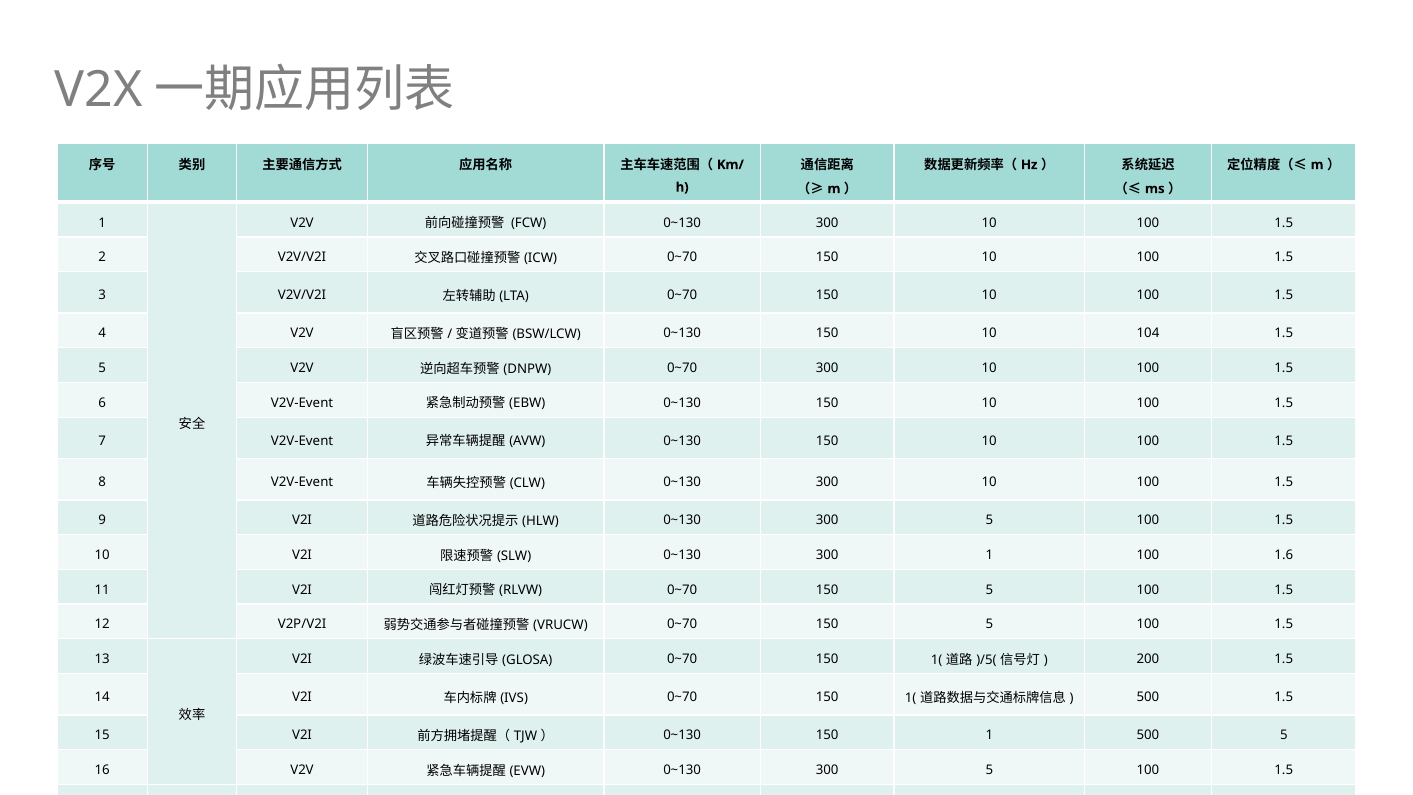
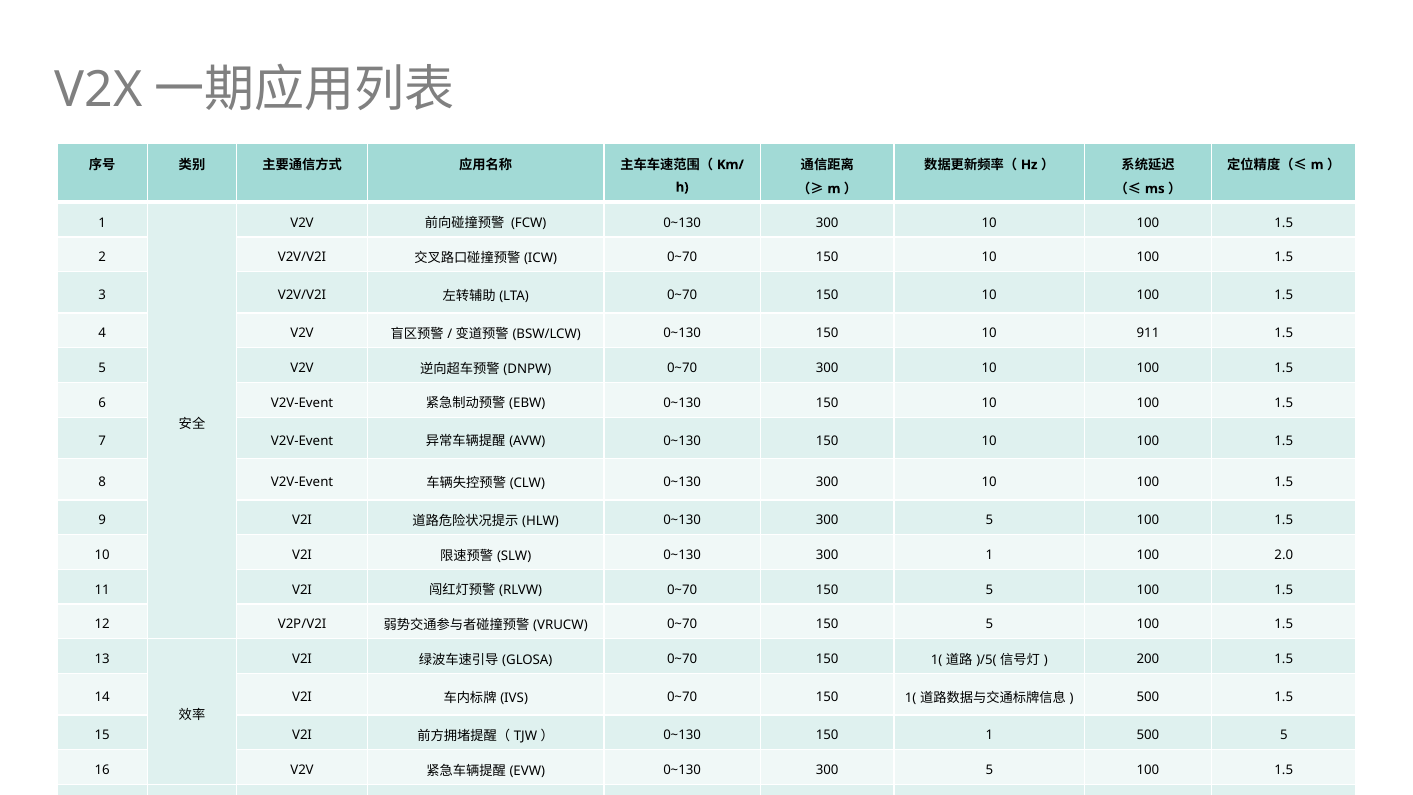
104: 104 -> 911
1.6: 1.6 -> 2.0
